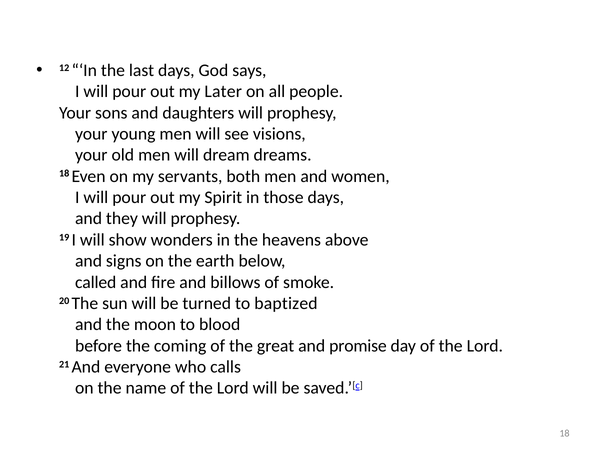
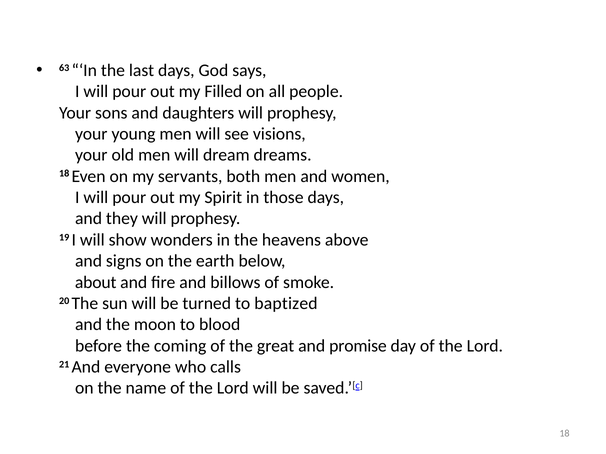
12: 12 -> 63
Later: Later -> Filled
called: called -> about
